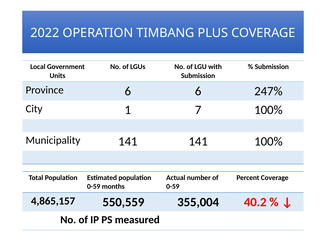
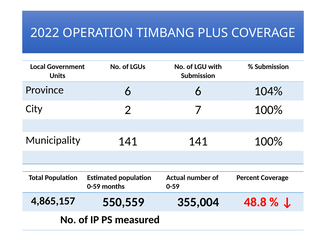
247%: 247% -> 104%
1: 1 -> 2
40.2: 40.2 -> 48.8
